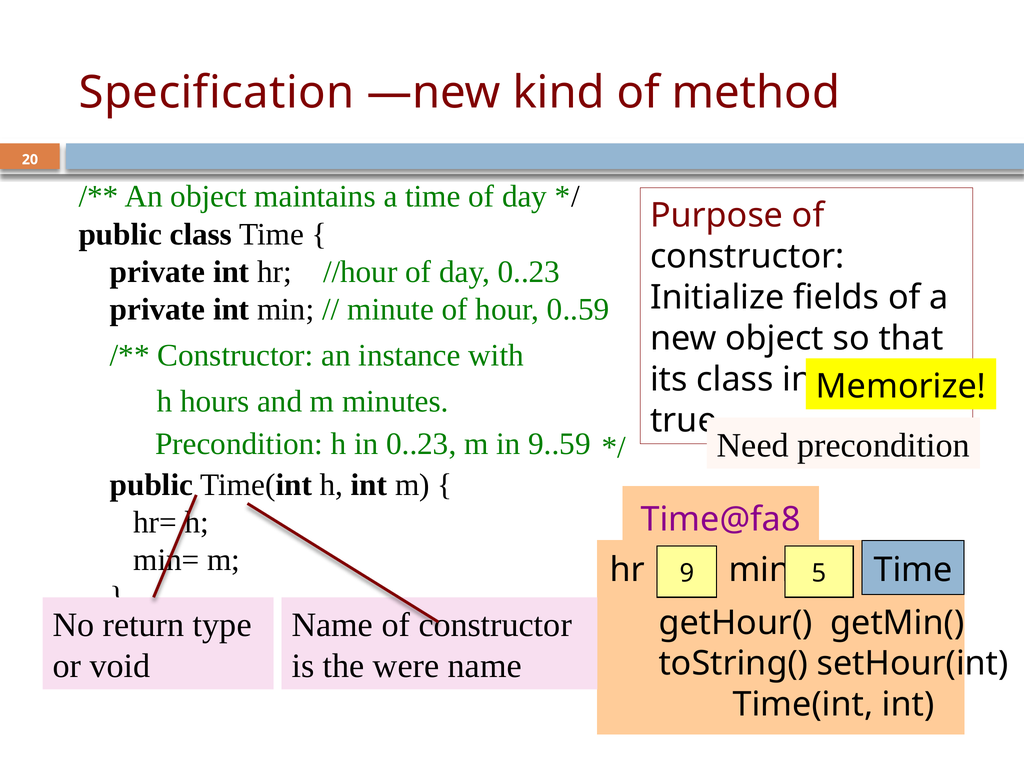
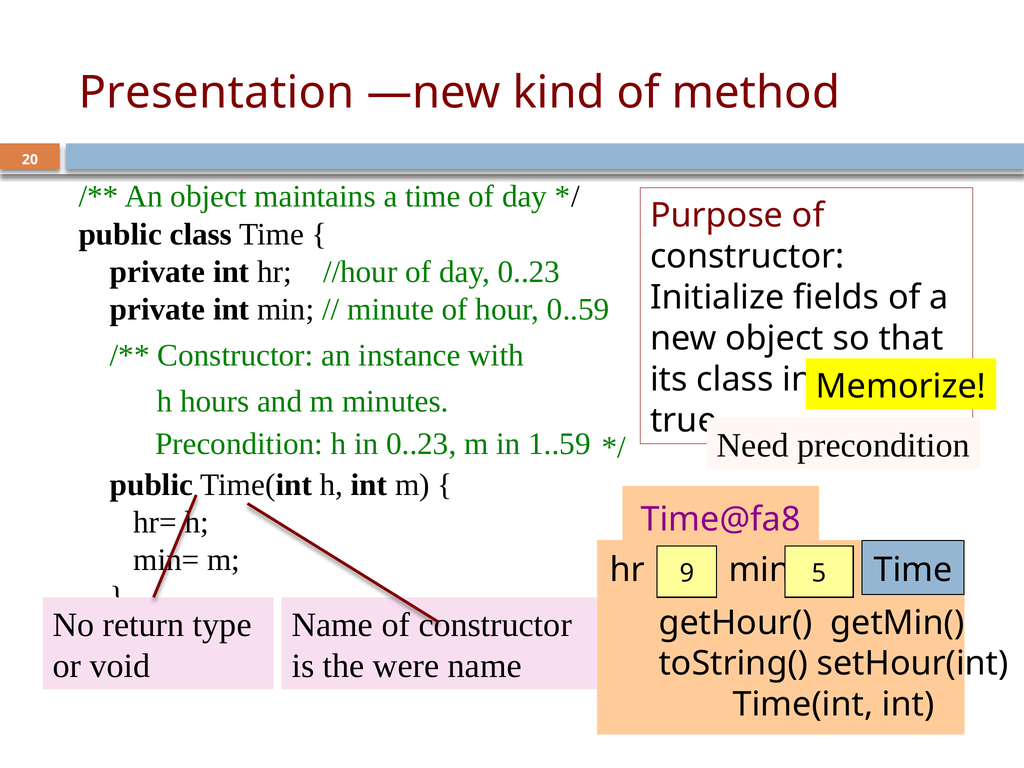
Specification: Specification -> Presentation
9..59: 9..59 -> 1..59
